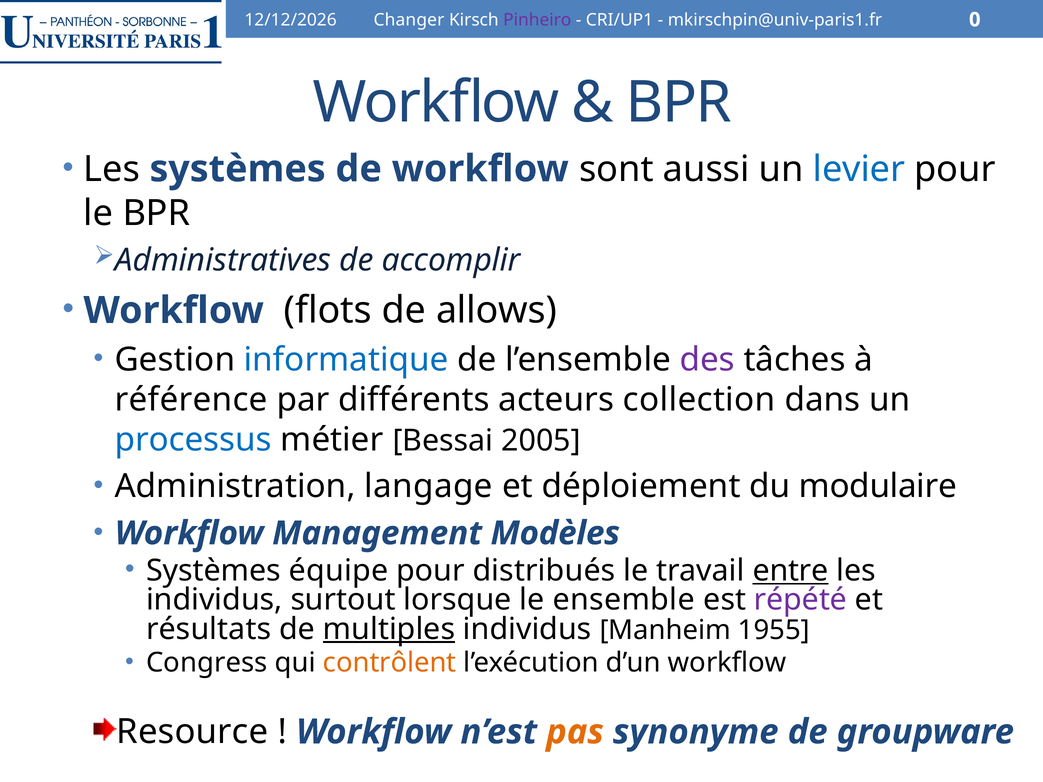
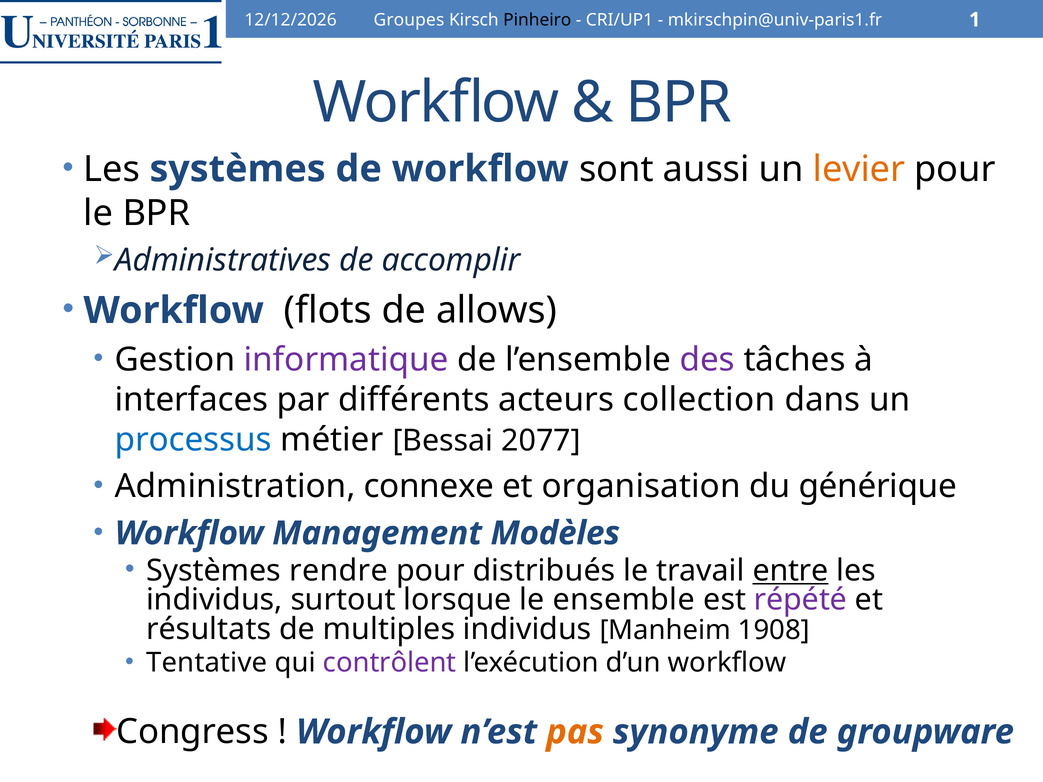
Changer: Changer -> Groupes
Pinheiro colour: purple -> black
0: 0 -> 1
levier colour: blue -> orange
informatique colour: blue -> purple
référence: référence -> interfaces
2005: 2005 -> 2077
langage: langage -> connexe
déploiement: déploiement -> organisation
modulaire: modulaire -> générique
équipe: équipe -> rendre
multiples underline: present -> none
1955: 1955 -> 1908
Congress: Congress -> Tentative
contrôlent colour: orange -> purple
Resource: Resource -> Congress
